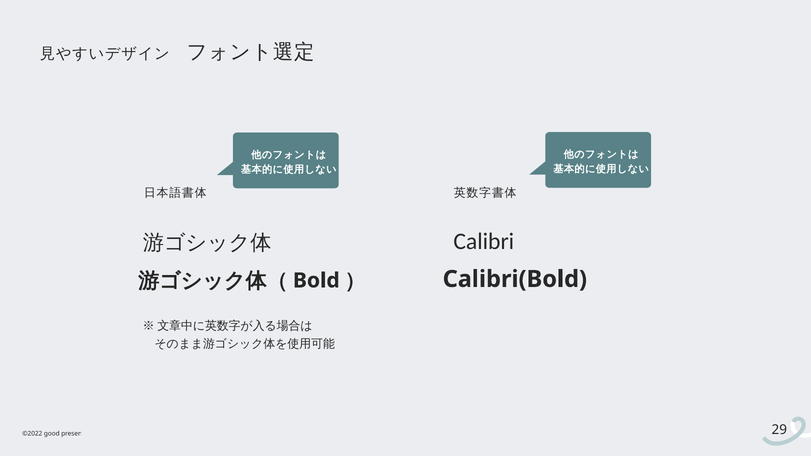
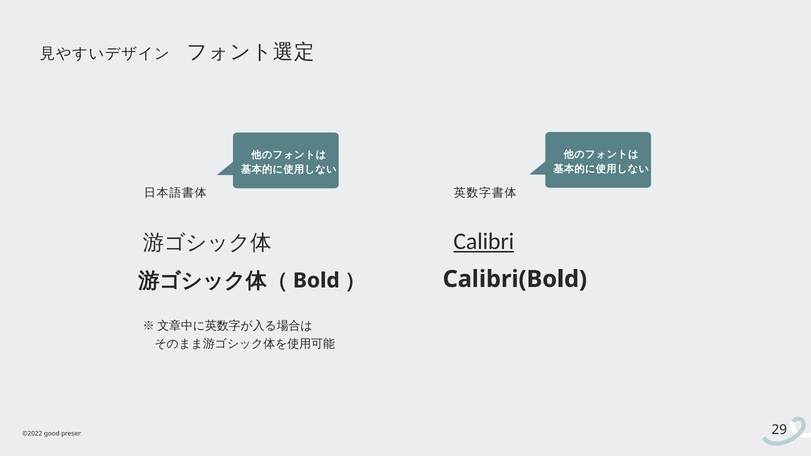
Calibri underline: none -> present
